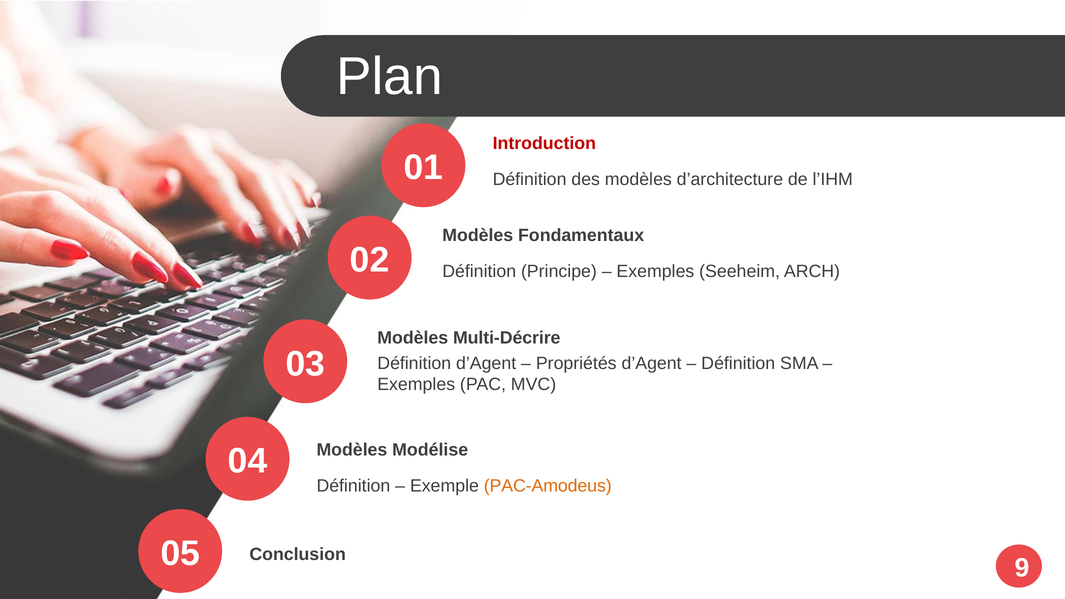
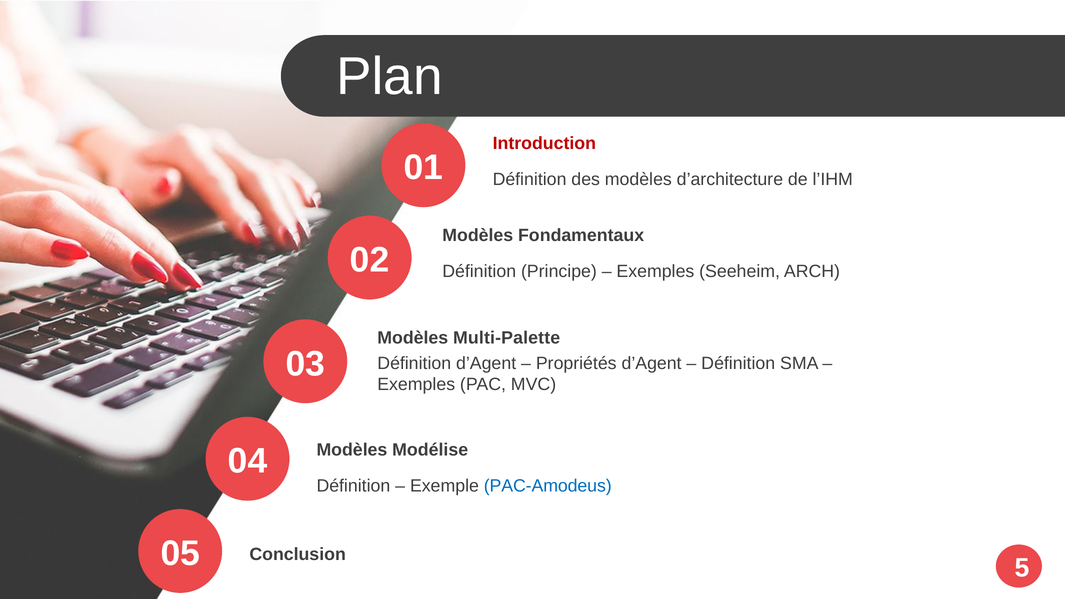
Multi-Décrire: Multi-Décrire -> Multi-Palette
PAC-Amodeus colour: orange -> blue
9: 9 -> 5
